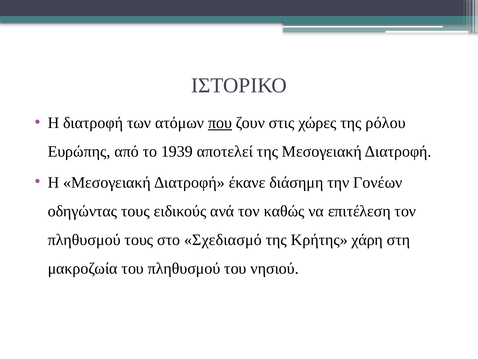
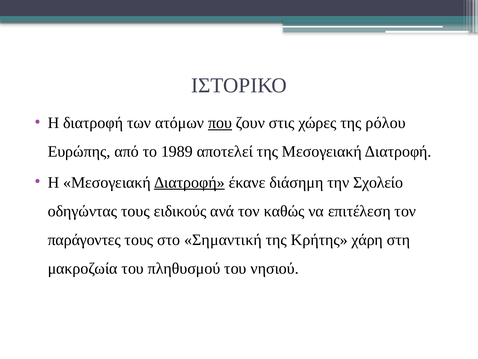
1939: 1939 -> 1989
Διατροφή at (189, 182) underline: none -> present
Γονέων: Γονέων -> Σχολείο
πληθυσμού at (84, 240): πληθυσμού -> παράγοντες
Σχεδιασμό: Σχεδιασμό -> Σημαντική
